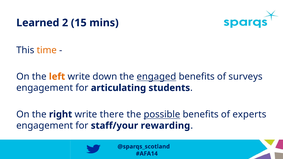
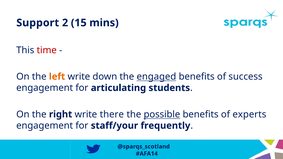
Learned: Learned -> Support
time colour: orange -> red
surveys: surveys -> success
rewarding: rewarding -> frequently
